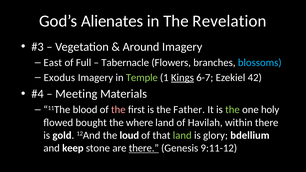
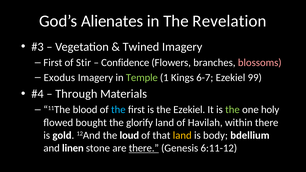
Around: Around -> Twined
East at (53, 63): East -> First
Full: Full -> Stir
Tabernacle: Tabernacle -> Confidence
blossoms colour: light blue -> pink
Kings underline: present -> none
42: 42 -> 99
Meeting: Meeting -> Through
the at (118, 110) colour: pink -> light blue
the Father: Father -> Ezekiel
where: where -> glorify
land at (182, 135) colour: light green -> yellow
glory: glory -> body
keep: keep -> linen
9:11-12: 9:11-12 -> 6:11-12
